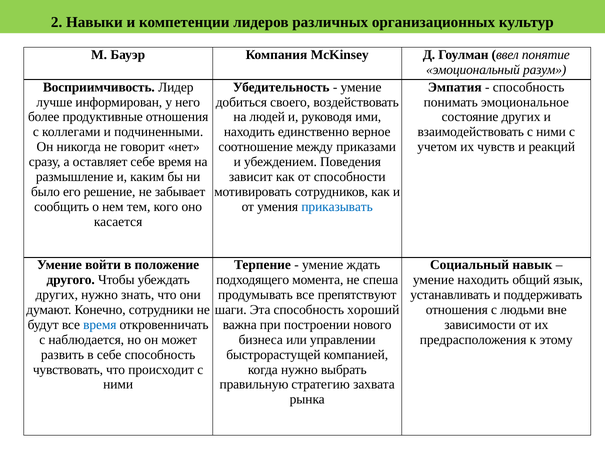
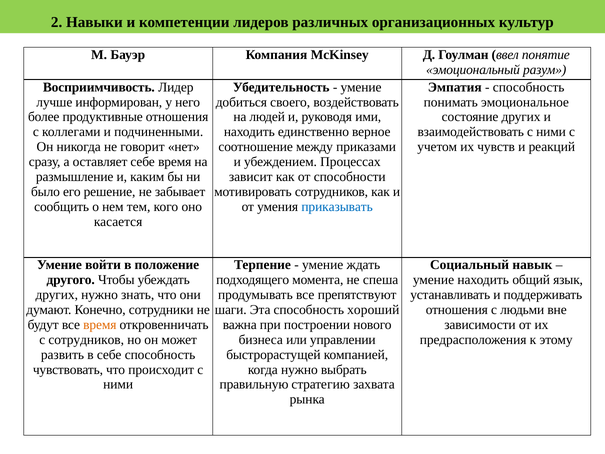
Поведения: Поведения -> Процессах
время at (100, 325) colour: blue -> orange
с наблюдается: наблюдается -> сотрудников
